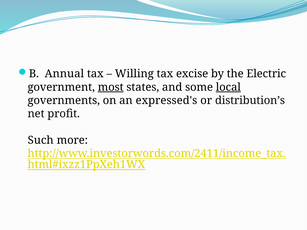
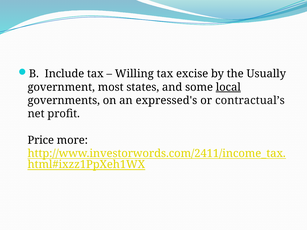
Annual: Annual -> Include
Electric: Electric -> Usually
most underline: present -> none
distribution’s: distribution’s -> contractual’s
Such: Such -> Price
